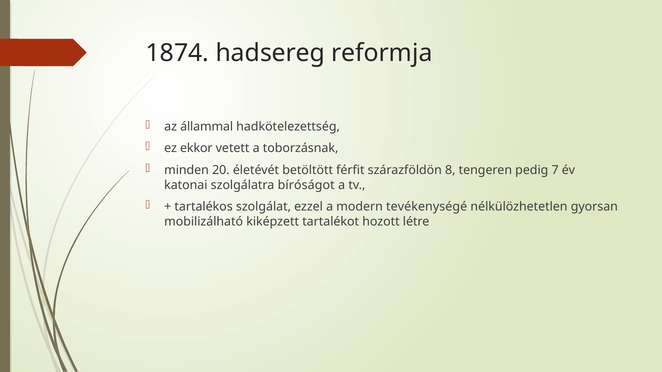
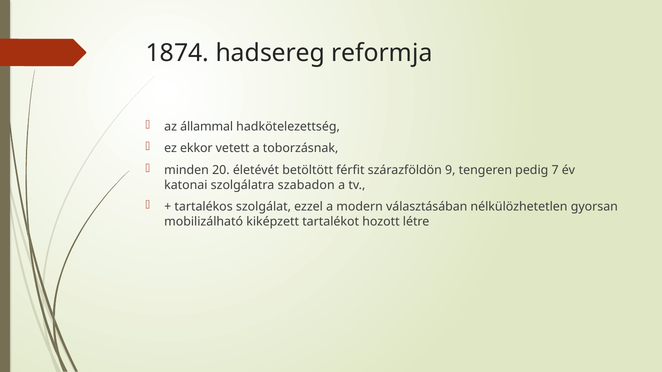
8: 8 -> 9
bíróságot: bíróságot -> szabadon
tevékenységé: tevékenységé -> választásában
